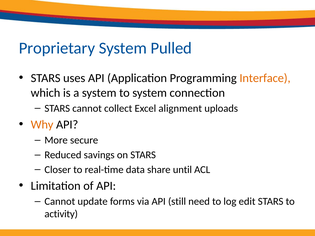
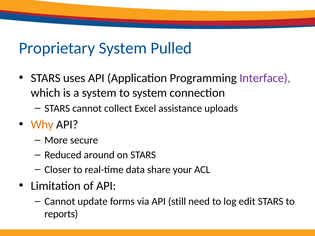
Interface colour: orange -> purple
alignment: alignment -> assistance
savings: savings -> around
until: until -> your
activity: activity -> reports
